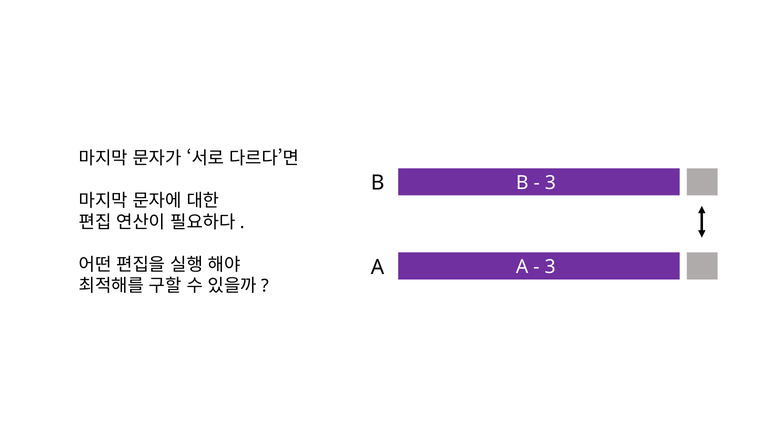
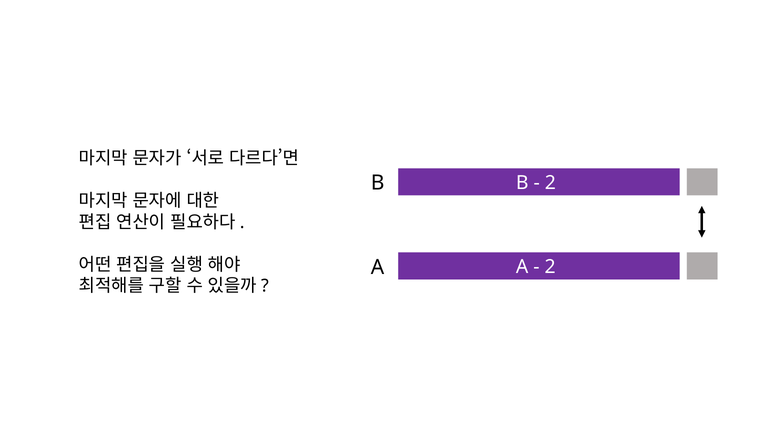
3 at (550, 183): 3 -> 2
3 at (550, 267): 3 -> 2
